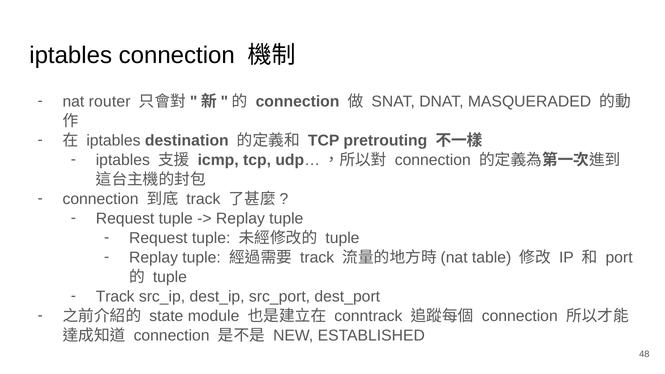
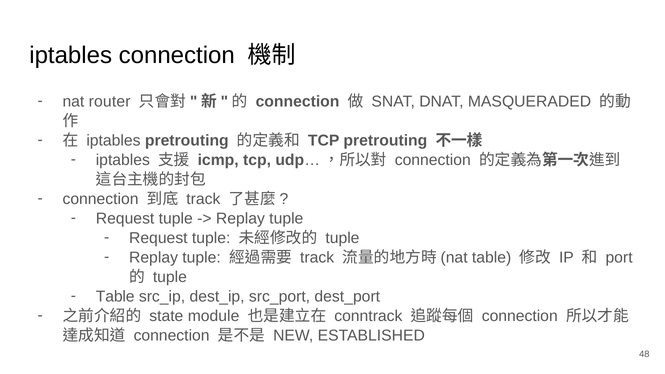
iptables destination: destination -> pretrouting
Track at (115, 297): Track -> Table
